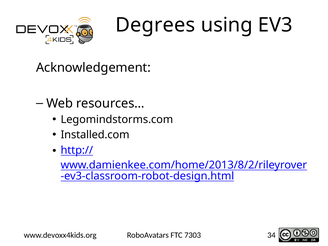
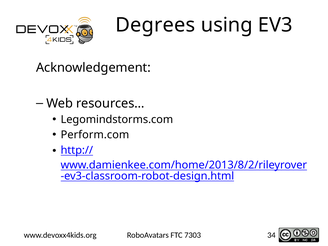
Installed.com: Installed.com -> Perform.com
